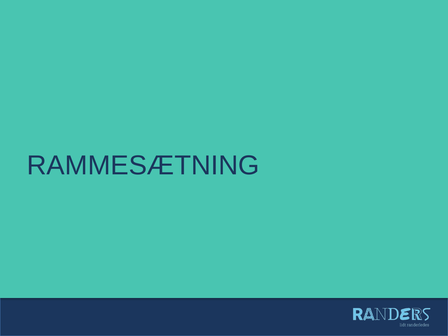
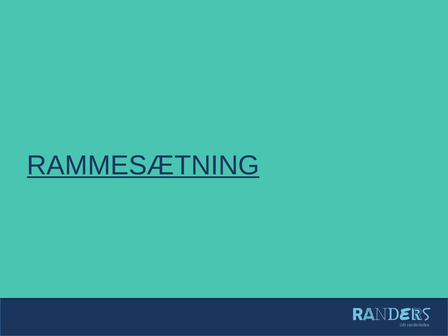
RAMMESÆTNING underline: none -> present
